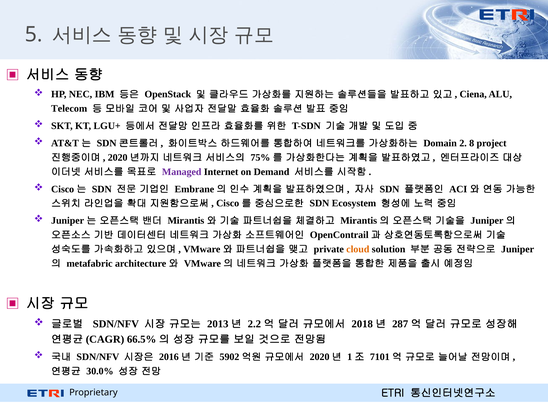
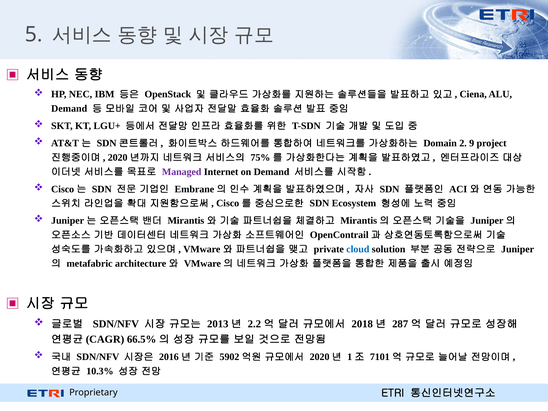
Telecom at (69, 109): Telecom -> Demand
8: 8 -> 9
cloud colour: orange -> blue
30.0%: 30.0% -> 10.3%
